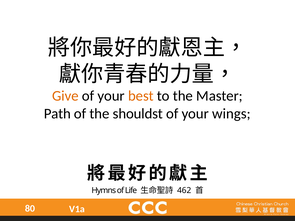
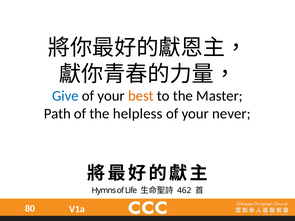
Give colour: orange -> blue
shouldst: shouldst -> helpless
wings: wings -> never
